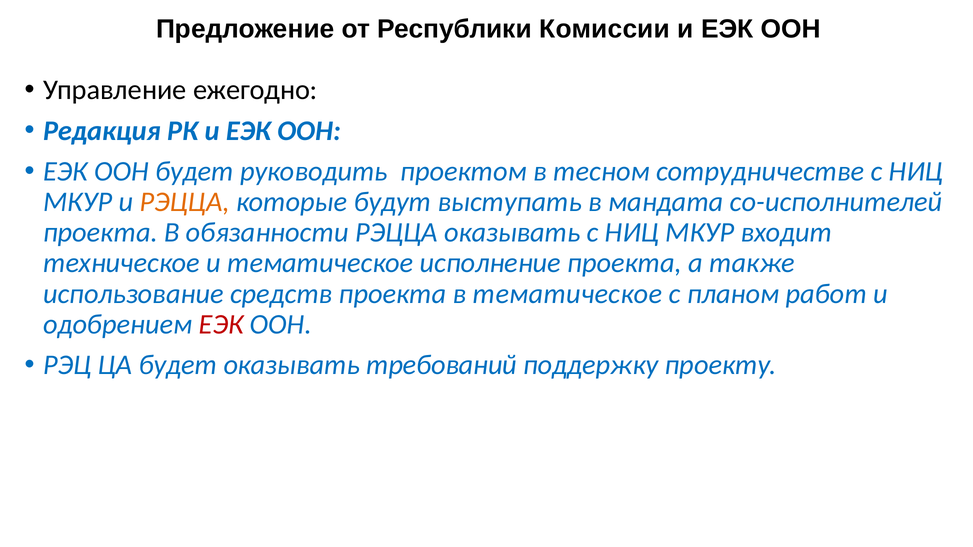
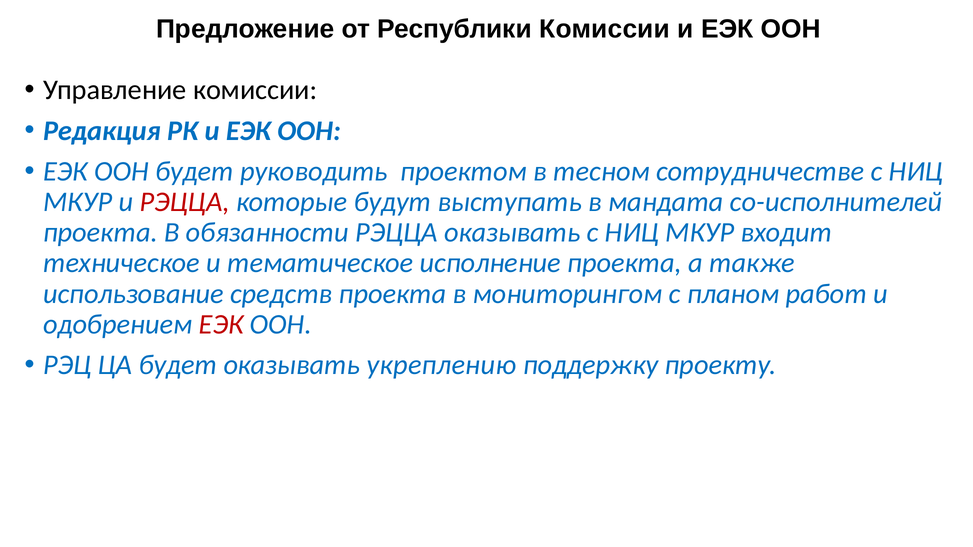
Управление ежегодно: ежегодно -> комиссии
РЭЦЦА at (185, 202) colour: orange -> red
в тематическое: тематическое -> мониторингом
требований: требований -> укреплению
